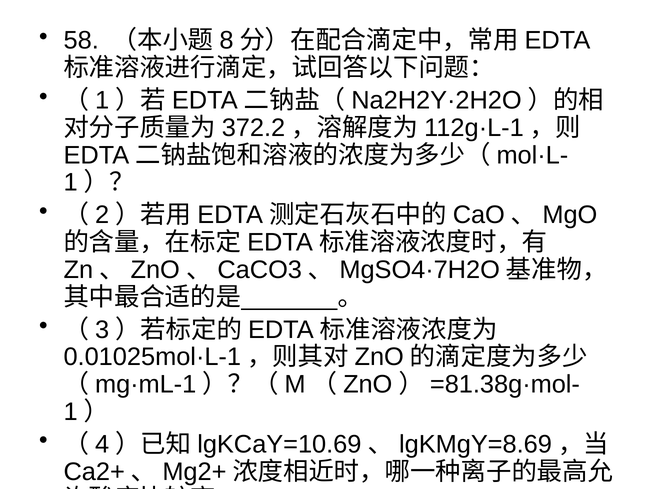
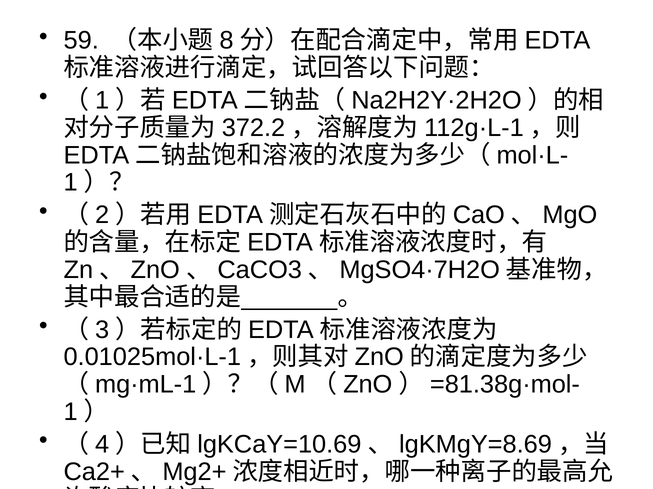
58: 58 -> 59
